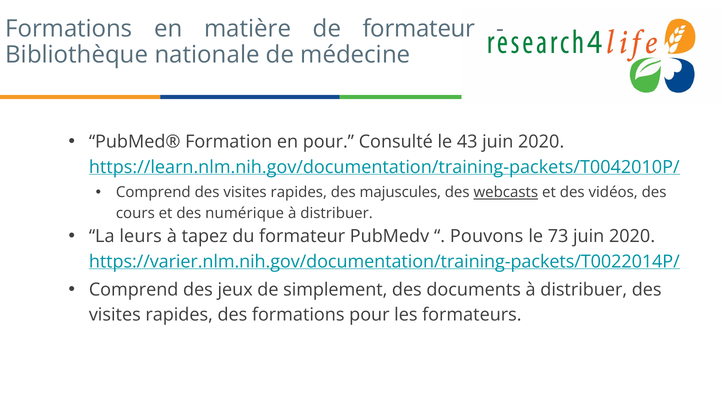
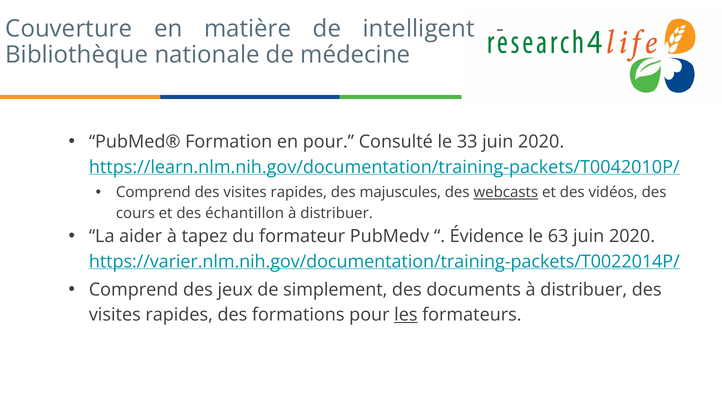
Formations at (69, 29): Formations -> Couverture
de formateur: formateur -> intelligent
43: 43 -> 33
numérique: numérique -> échantillon
leurs: leurs -> aider
Pouvons: Pouvons -> Évidence
73: 73 -> 63
les underline: none -> present
